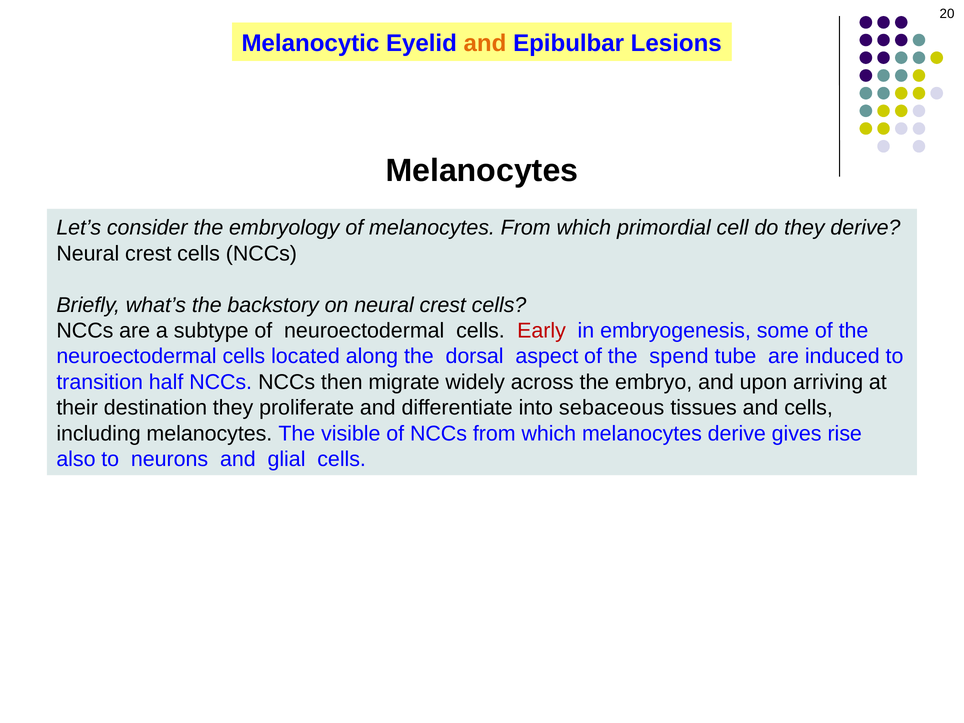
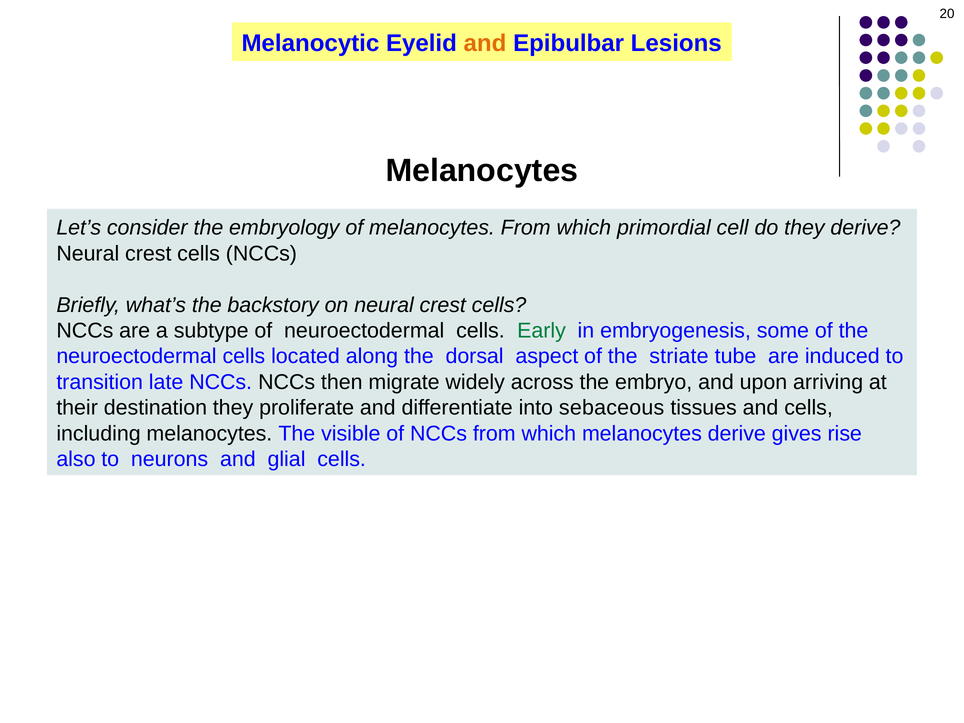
Early colour: red -> green
spend: spend -> striate
half: half -> late
